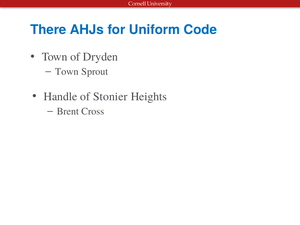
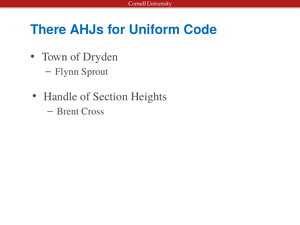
Town at (67, 72): Town -> Flynn
Stonier: Stonier -> Section
